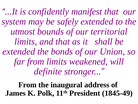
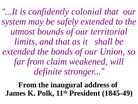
manifest: manifest -> colonial
from limits: limits -> claim
